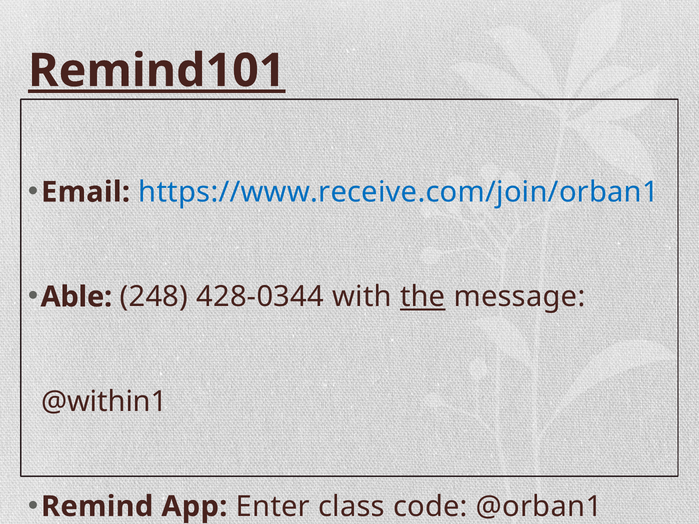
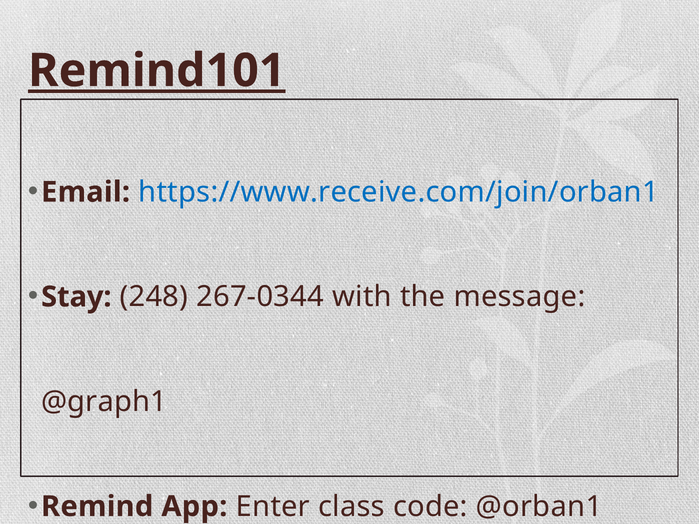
Able: Able -> Stay
428-0344: 428-0344 -> 267-0344
the underline: present -> none
@within1: @within1 -> @graph1
